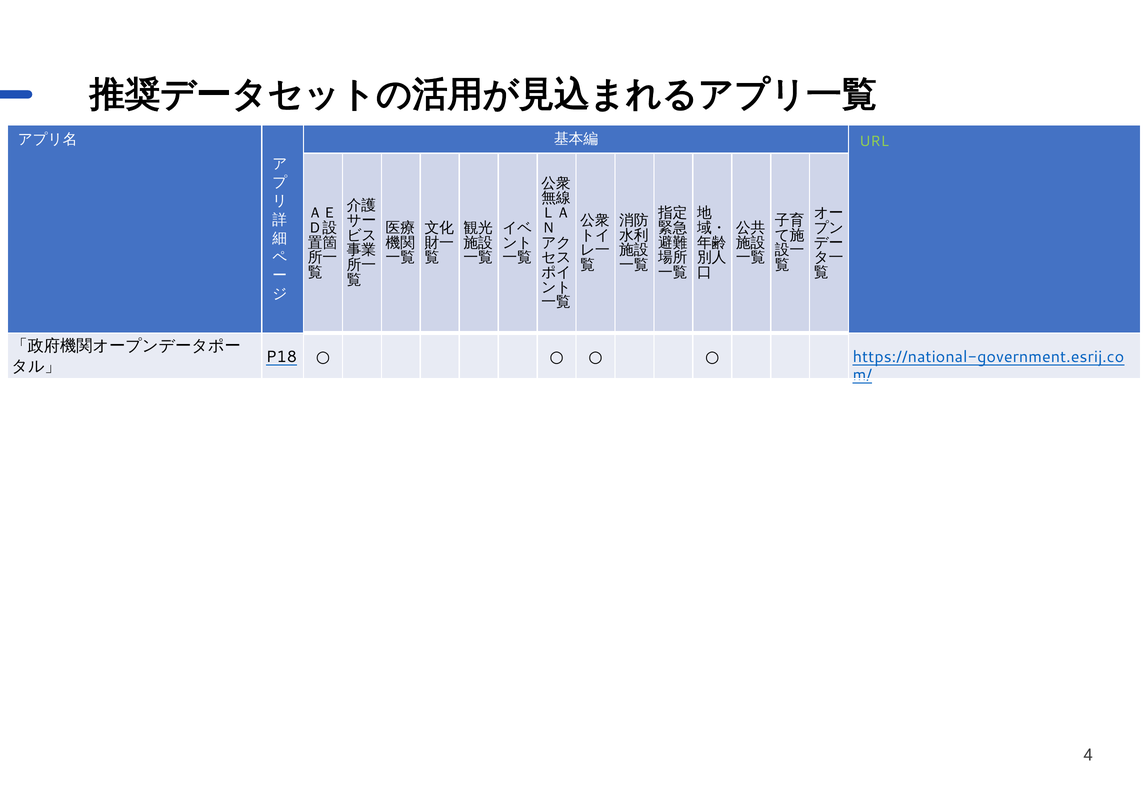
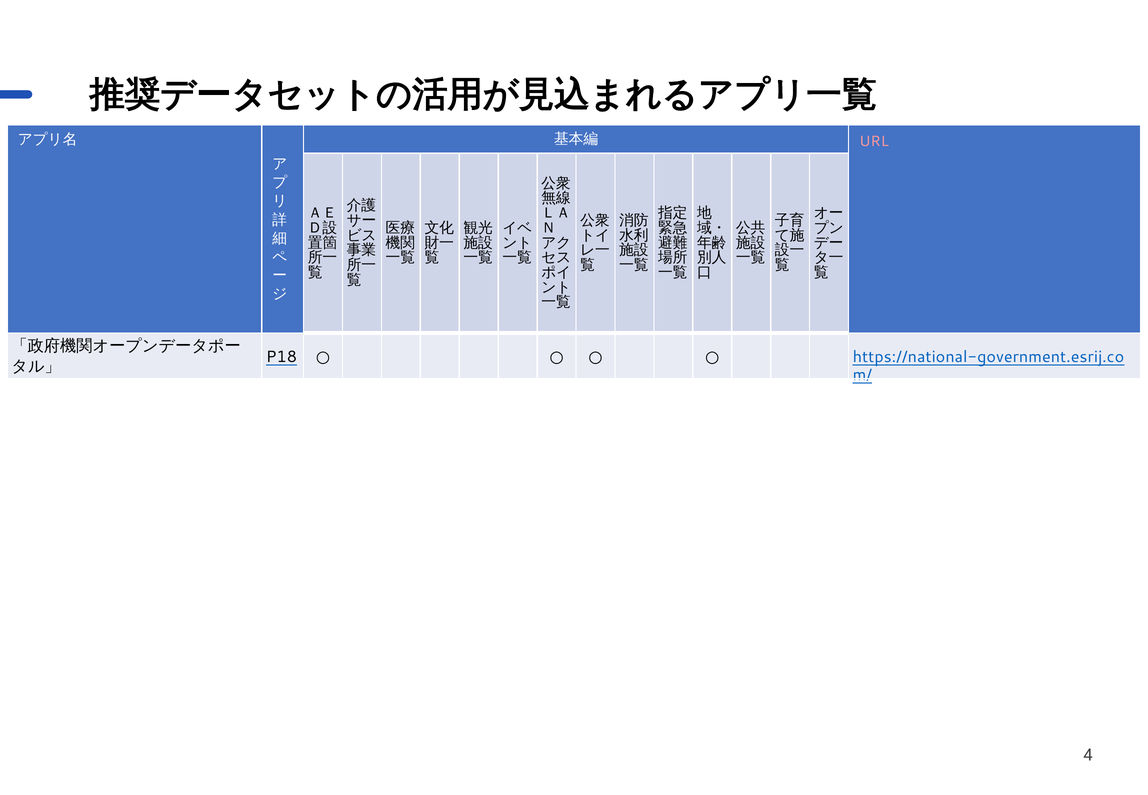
URL colour: light green -> pink
